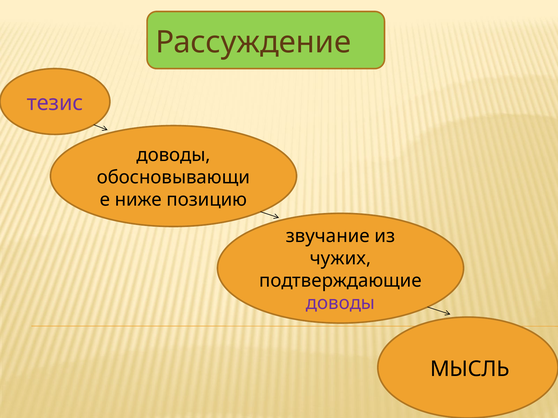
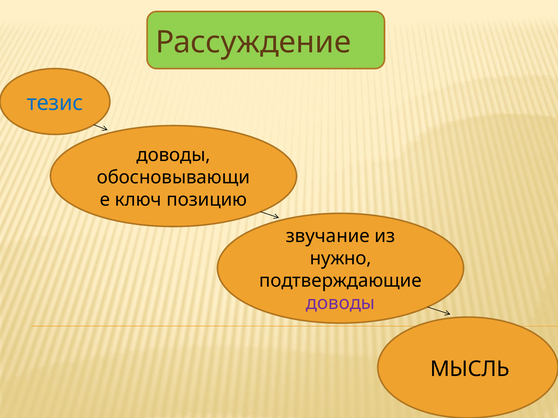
тезис colour: purple -> blue
ниже: ниже -> ключ
чужих: чужих -> нужно
